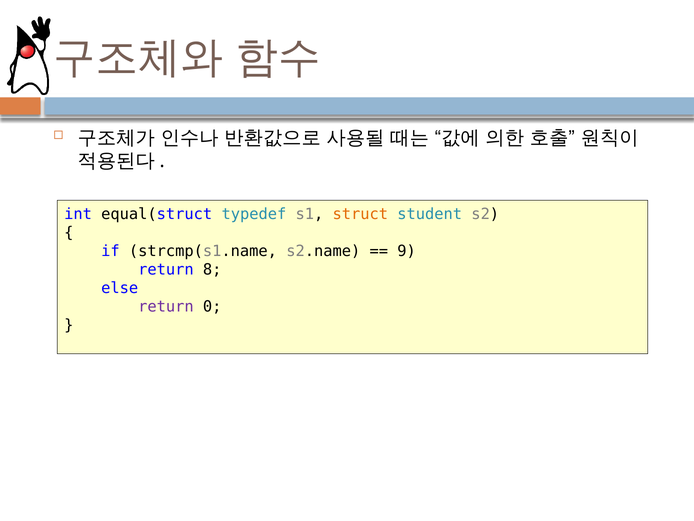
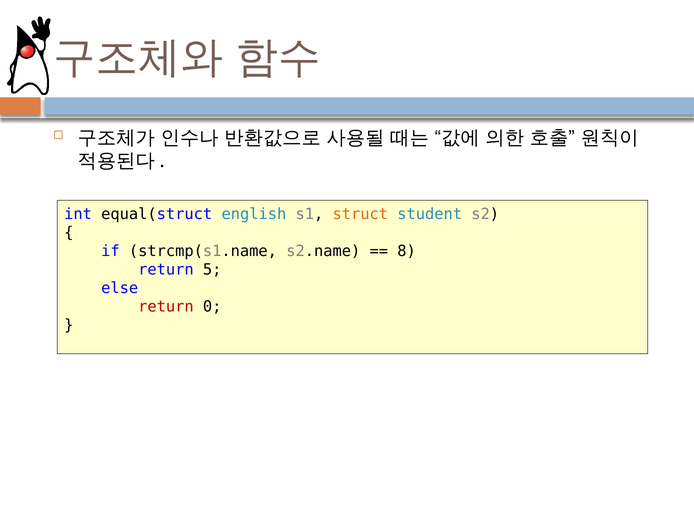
typedef: typedef -> english
9: 9 -> 8
8: 8 -> 5
return at (166, 306) colour: purple -> red
